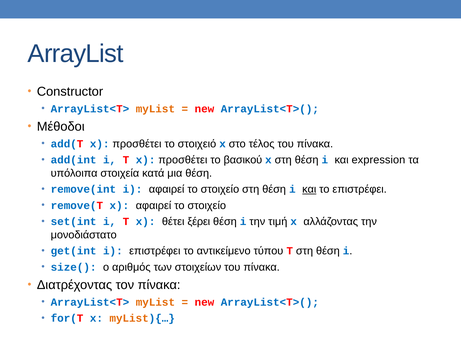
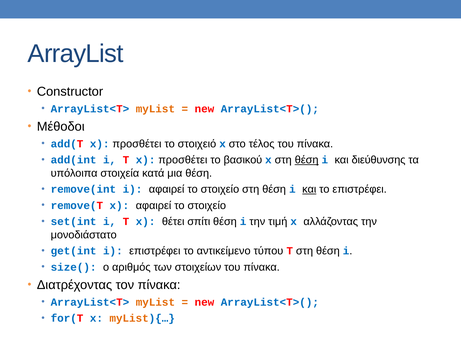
θέση at (307, 160) underline: none -> present
expression: expression -> διεύθυνσης
ξέρει: ξέρει -> σπίτι
